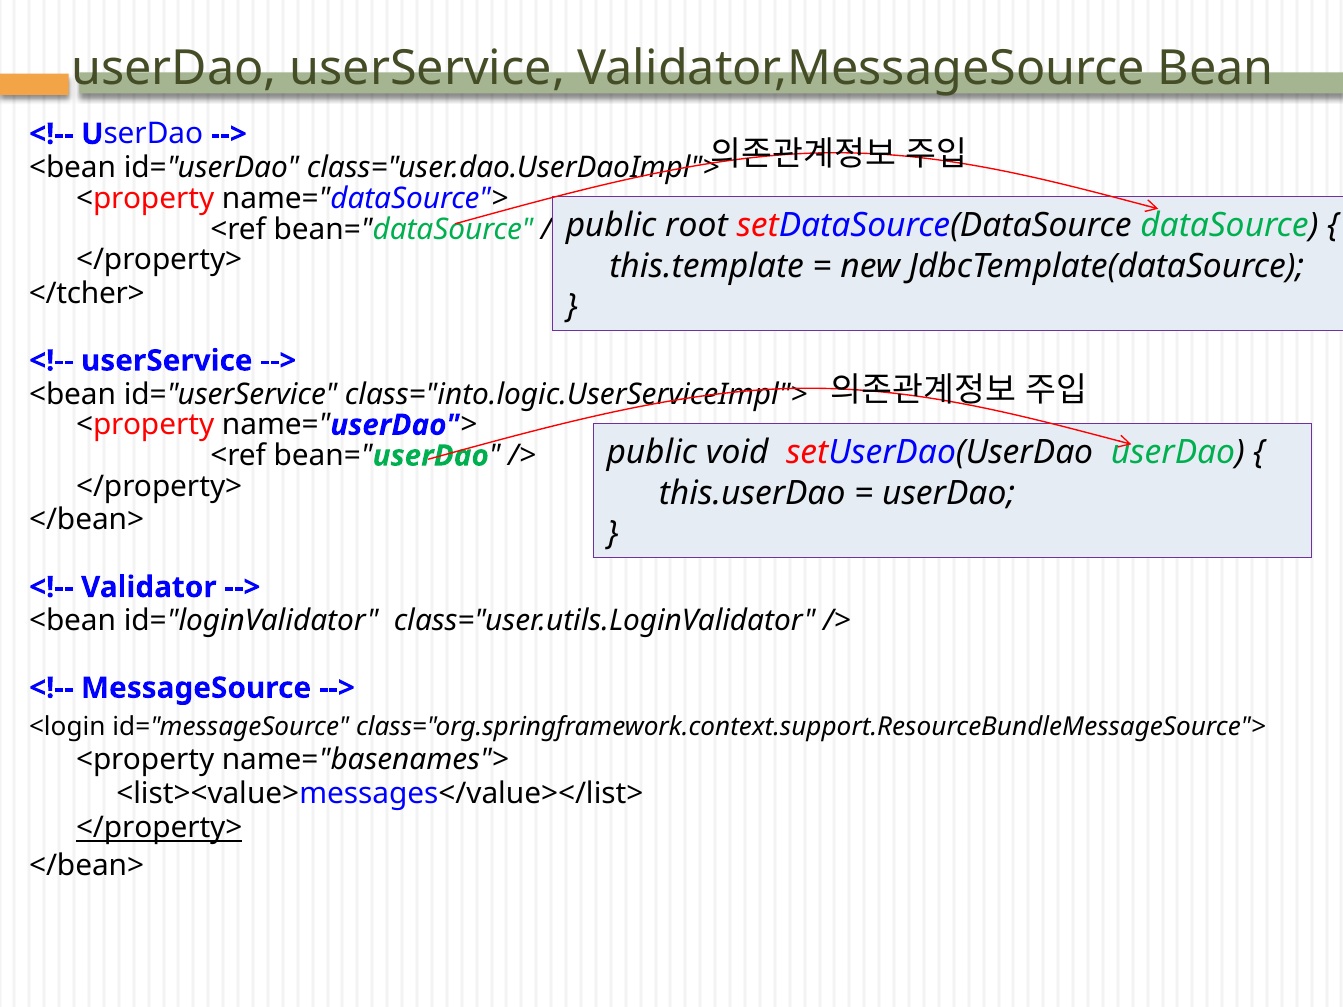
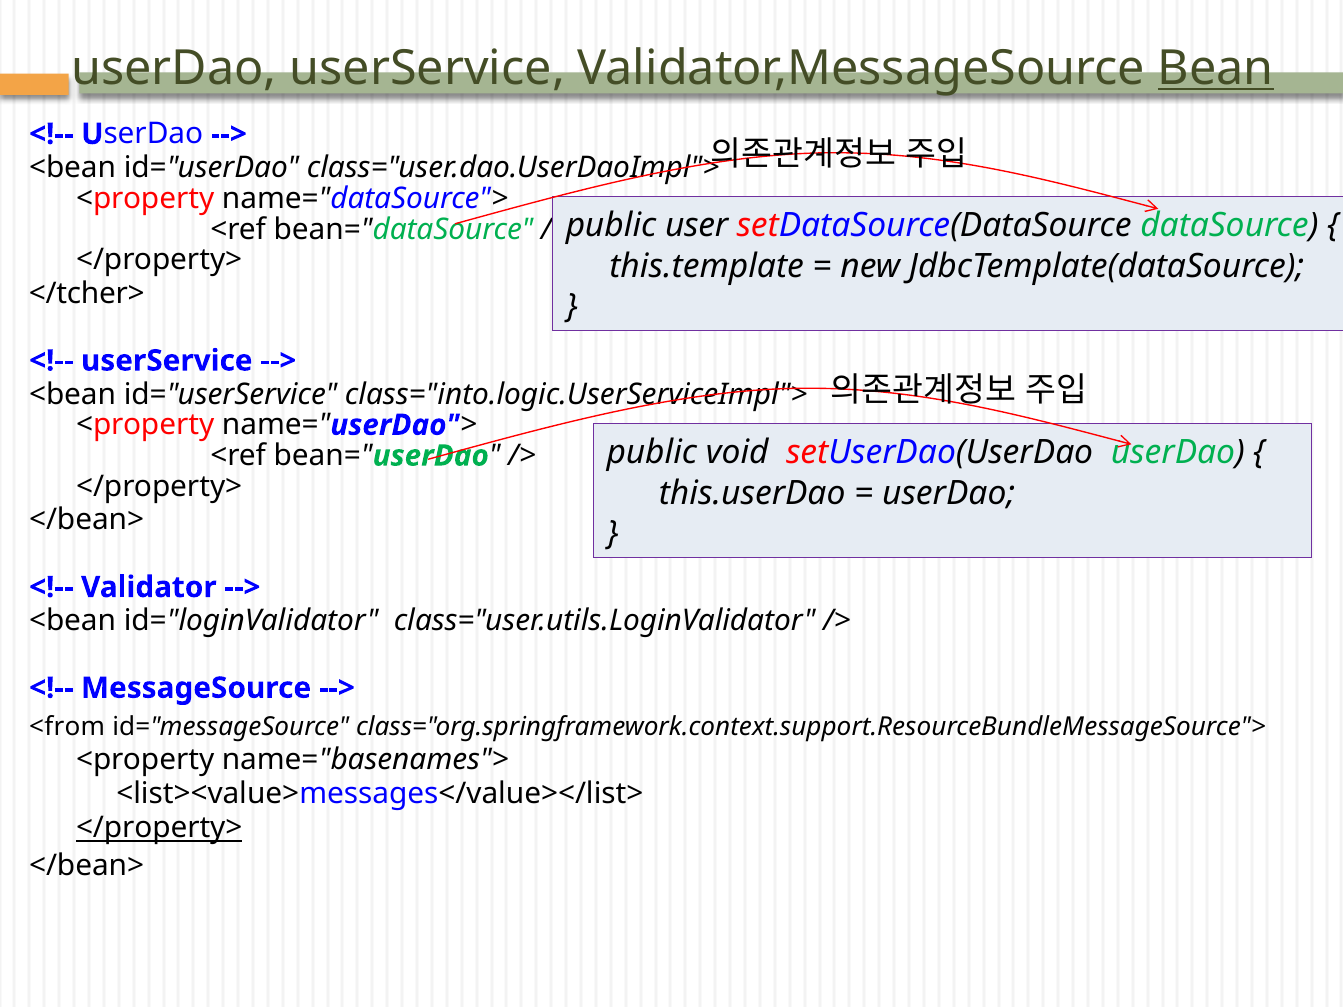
Bean underline: none -> present
root: root -> user
<login: <login -> <from
